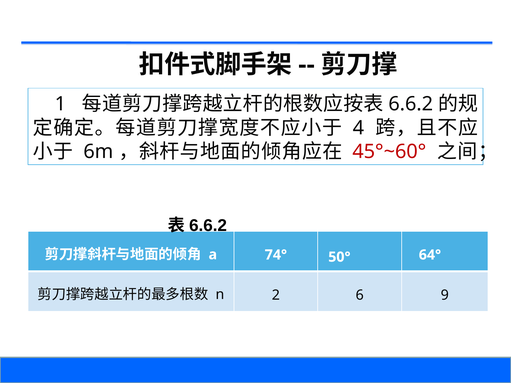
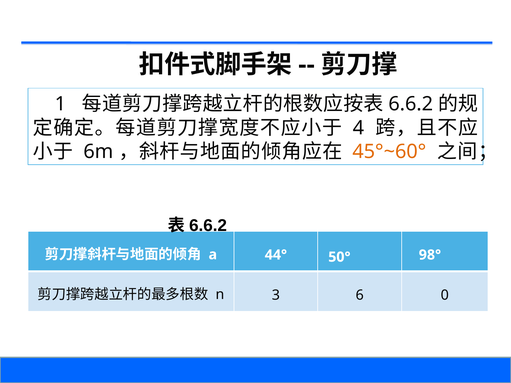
45°~60° colour: red -> orange
74°: 74° -> 44°
64°: 64° -> 98°
2: 2 -> 3
9: 9 -> 0
